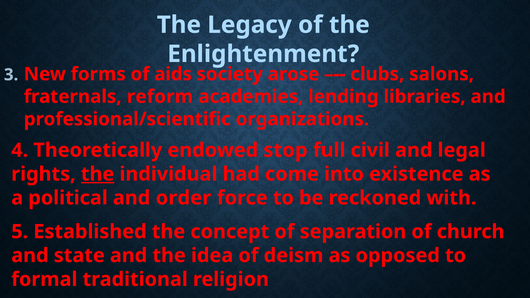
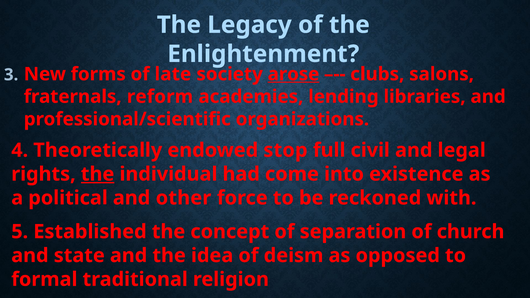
aids: aids -> late
arose underline: none -> present
order: order -> other
